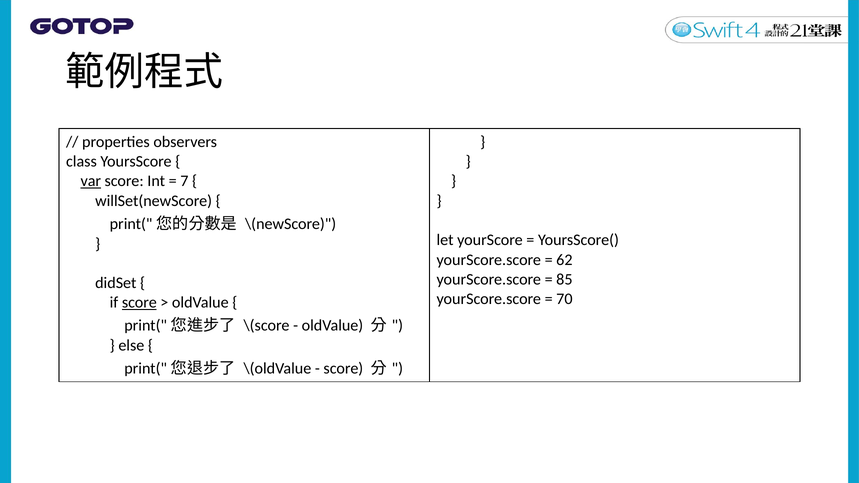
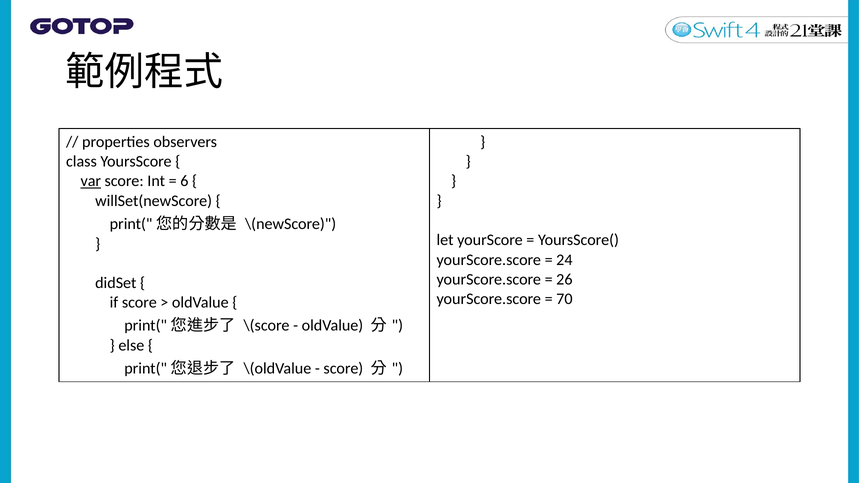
7: 7 -> 6
62: 62 -> 24
85: 85 -> 26
score at (139, 303) underline: present -> none
